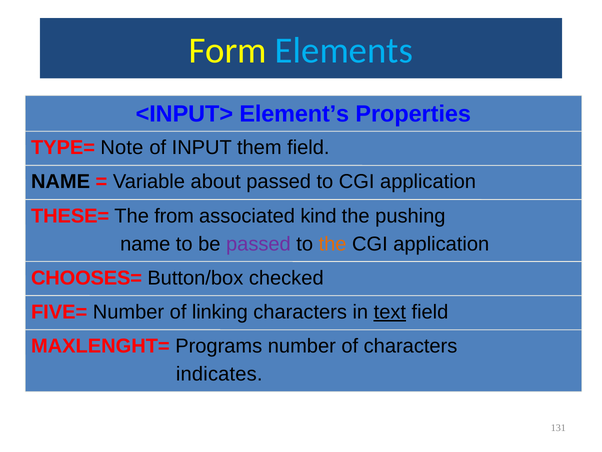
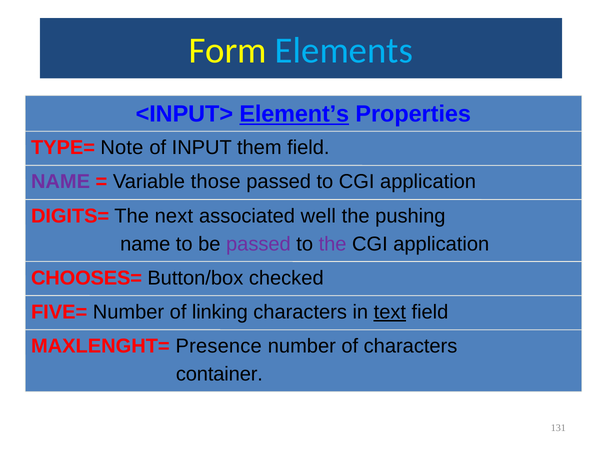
Element’s underline: none -> present
NAME at (61, 182) colour: black -> purple
about: about -> those
THESE=: THESE= -> DIGITS=
from: from -> next
kind: kind -> well
the at (333, 244) colour: orange -> purple
Programs: Programs -> Presence
indicates: indicates -> container
